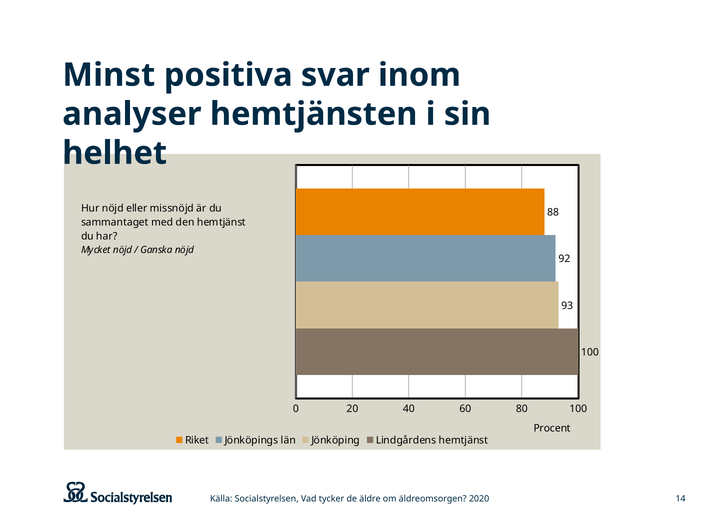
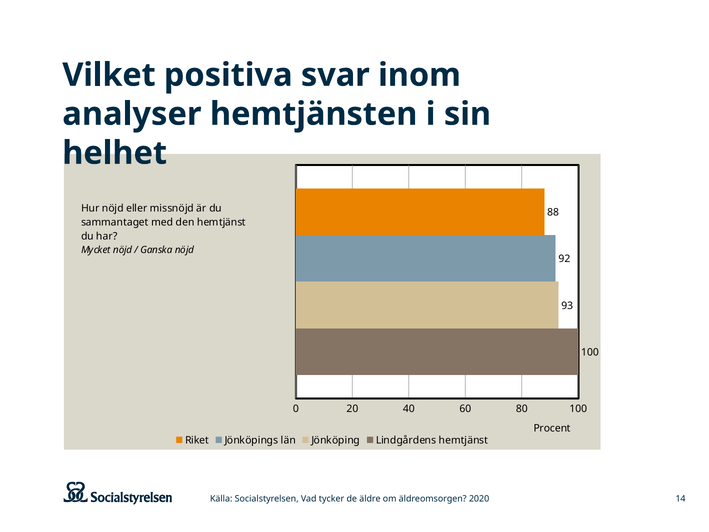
Minst: Minst -> Vilket
